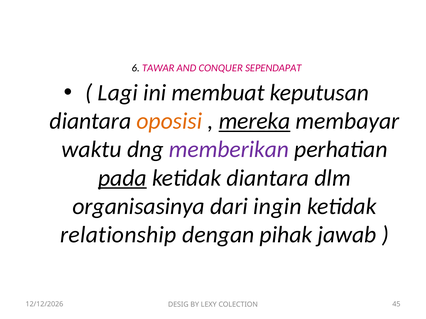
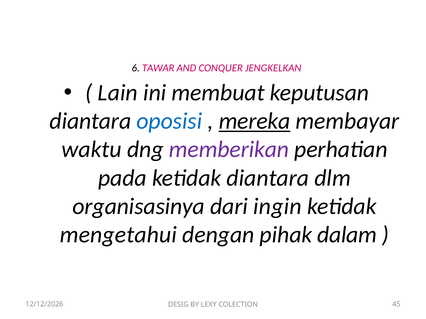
SEPENDAPAT: SEPENDAPAT -> JENGKELKAN
Lagi: Lagi -> Lain
oposisi colour: orange -> blue
pada underline: present -> none
relationship: relationship -> mengetahui
jawab: jawab -> dalam
